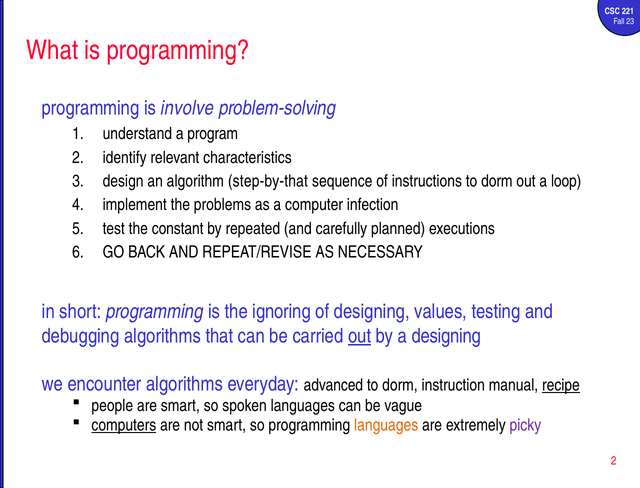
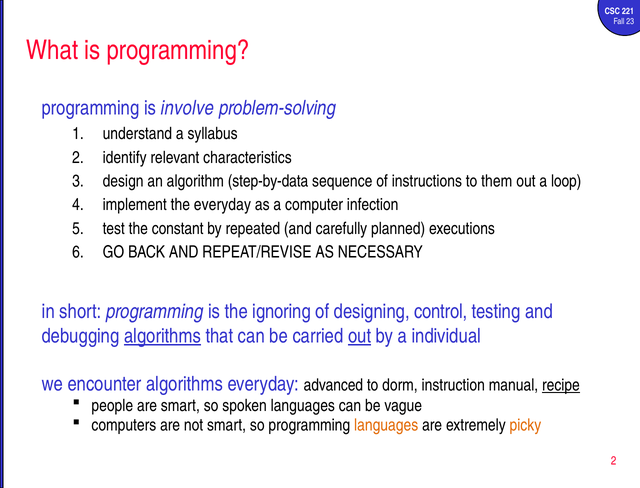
program: program -> syllabus
step-by-that: step-by-that -> step-by-data
instructions to dorm: dorm -> them
the problems: problems -> everyday
values: values -> control
algorithms at (163, 336) underline: none -> present
a designing: designing -> individual
computers underline: present -> none
picky colour: purple -> orange
